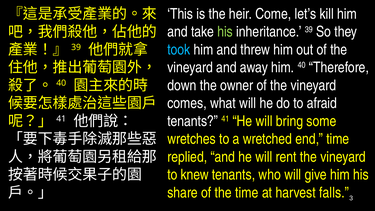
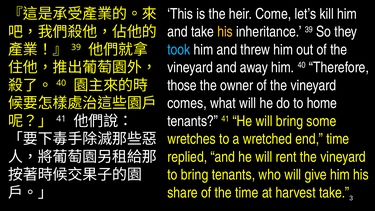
his at (225, 32) colour: light green -> yellow
down: down -> those
afraid: afraid -> home
to knew: knew -> bring
harvest falls: falls -> take
